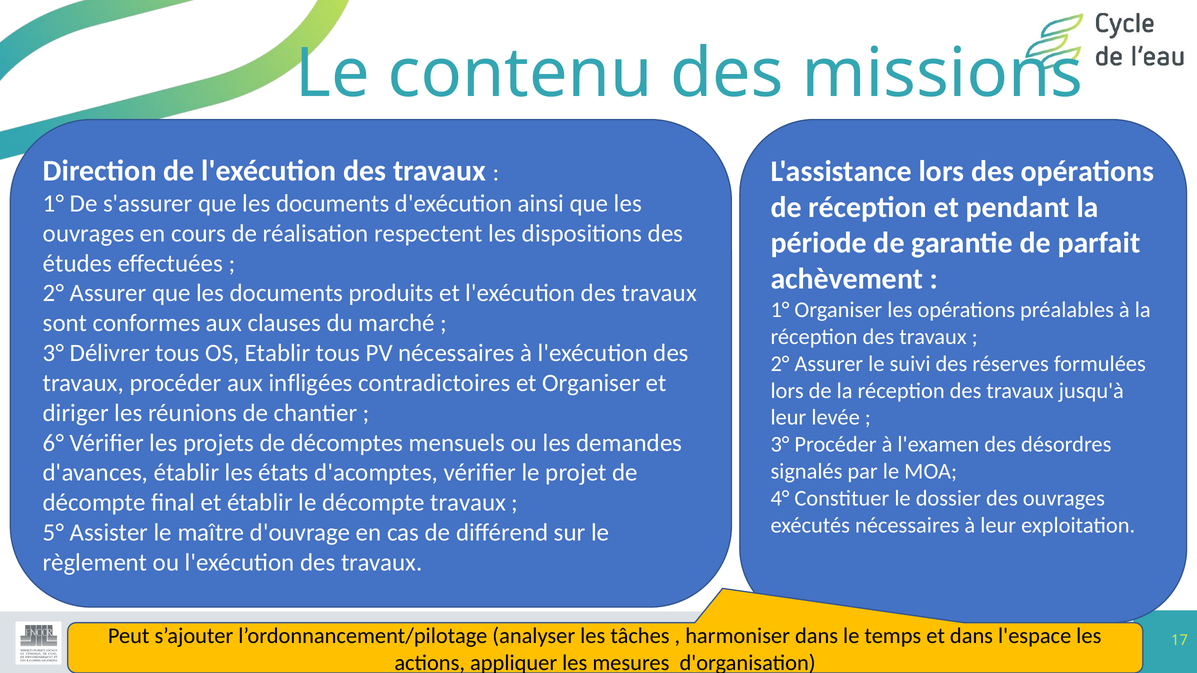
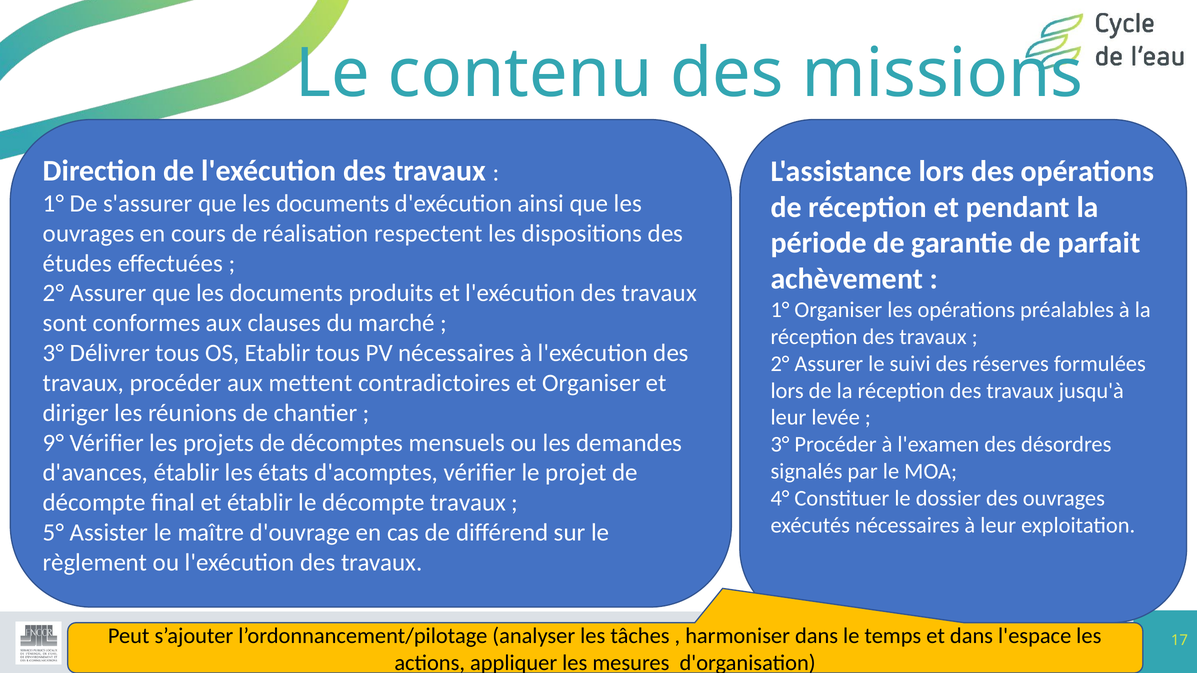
infligées: infligées -> mettent
6°: 6° -> 9°
